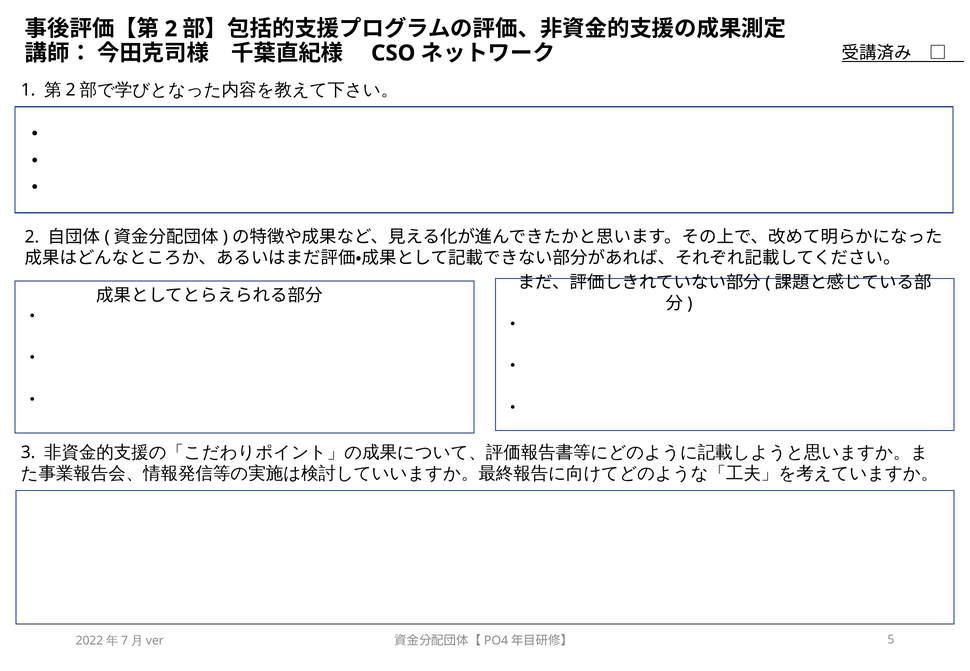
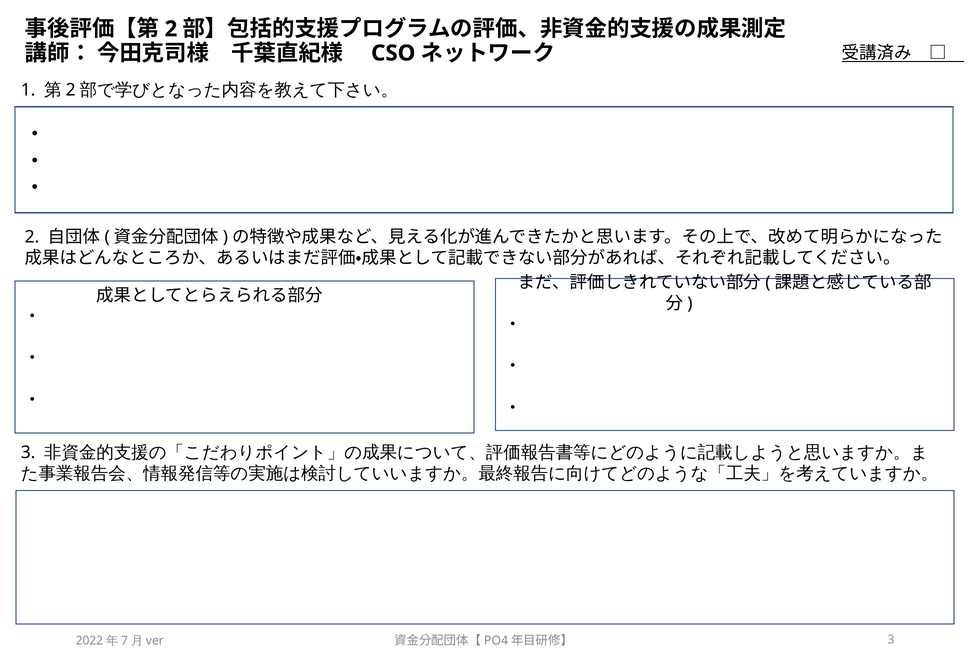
5 at (891, 640): 5 -> 3
